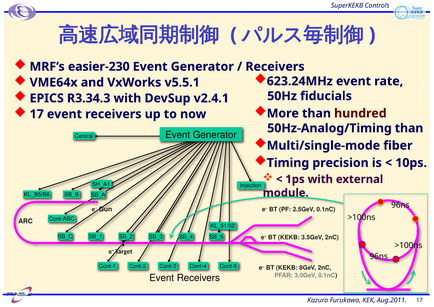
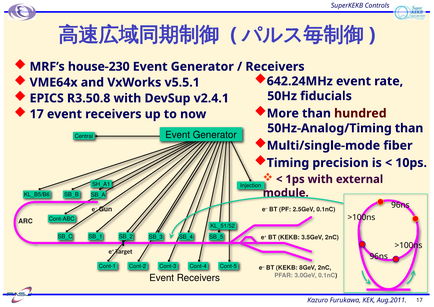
easier-230: easier-230 -> house-230
623.24MHz: 623.24MHz -> 642.24MHz
R3.34.3: R3.34.3 -> R3.50.8
